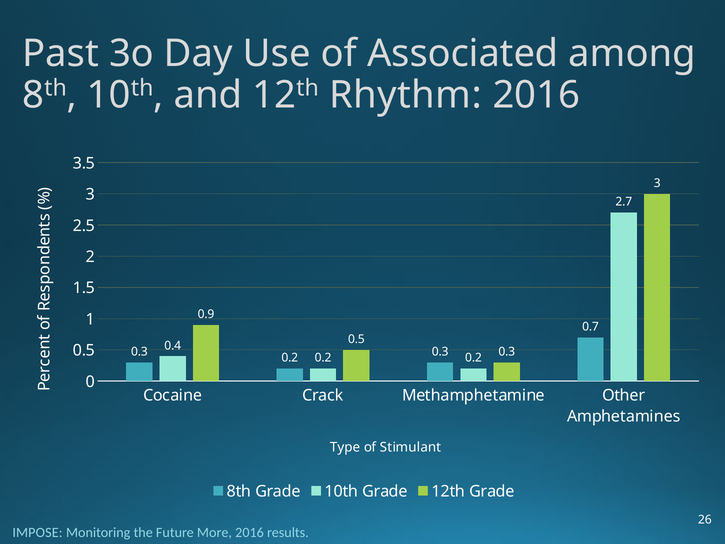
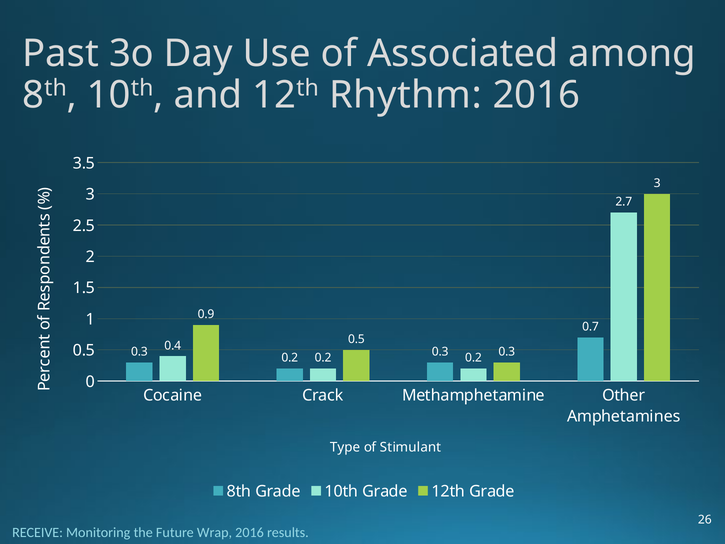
IMPOSE: IMPOSE -> RECEIVE
More: More -> Wrap
